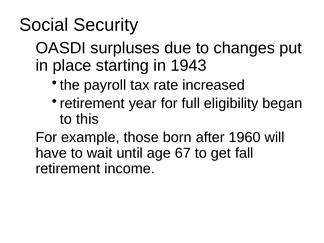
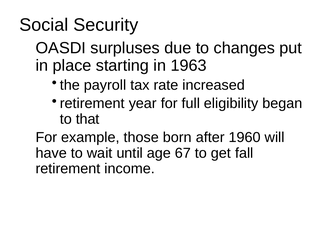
1943: 1943 -> 1963
this: this -> that
